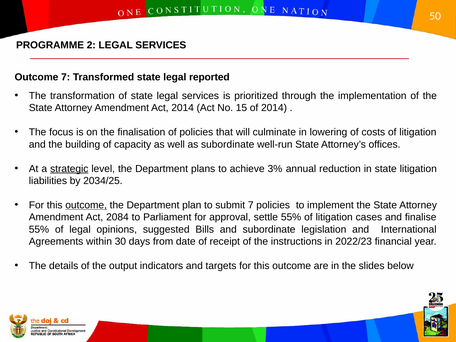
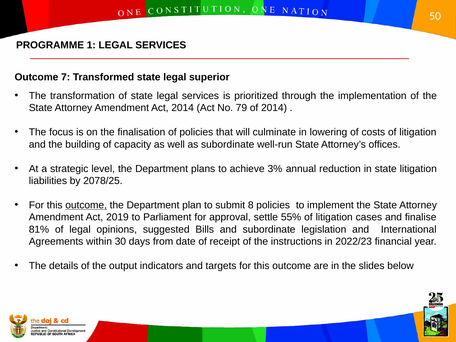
2: 2 -> 1
reported: reported -> superior
15: 15 -> 79
strategic underline: present -> none
2034/25: 2034/25 -> 2078/25
submit 7: 7 -> 8
2084: 2084 -> 2019
55% at (39, 229): 55% -> 81%
